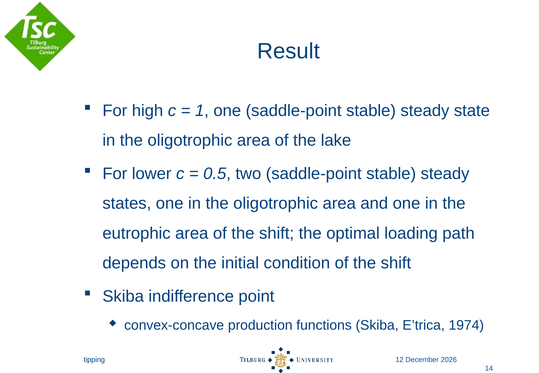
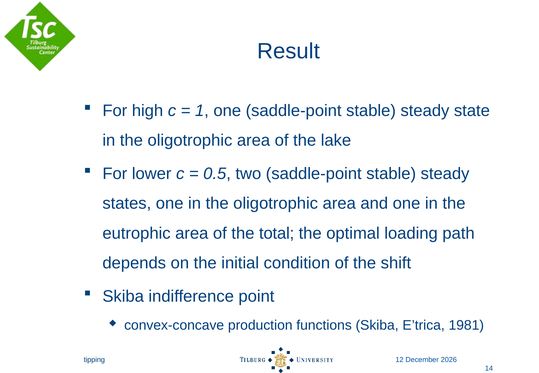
area of the shift: shift -> total
1974: 1974 -> 1981
